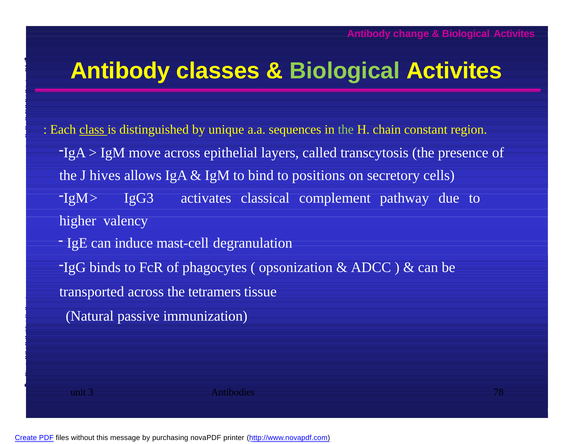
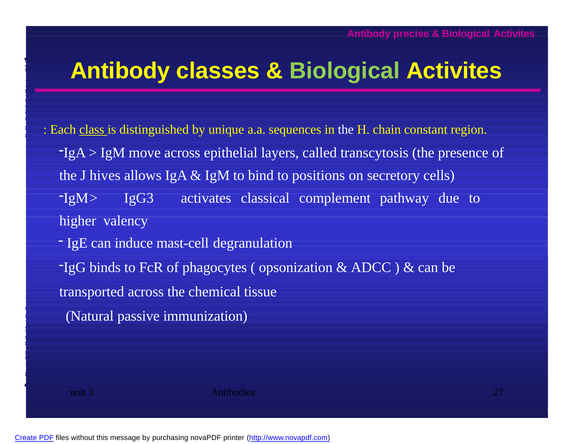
change: change -> precise
the at (346, 129) colour: light green -> white
tetramers: tetramers -> chemical
78: 78 -> 27
